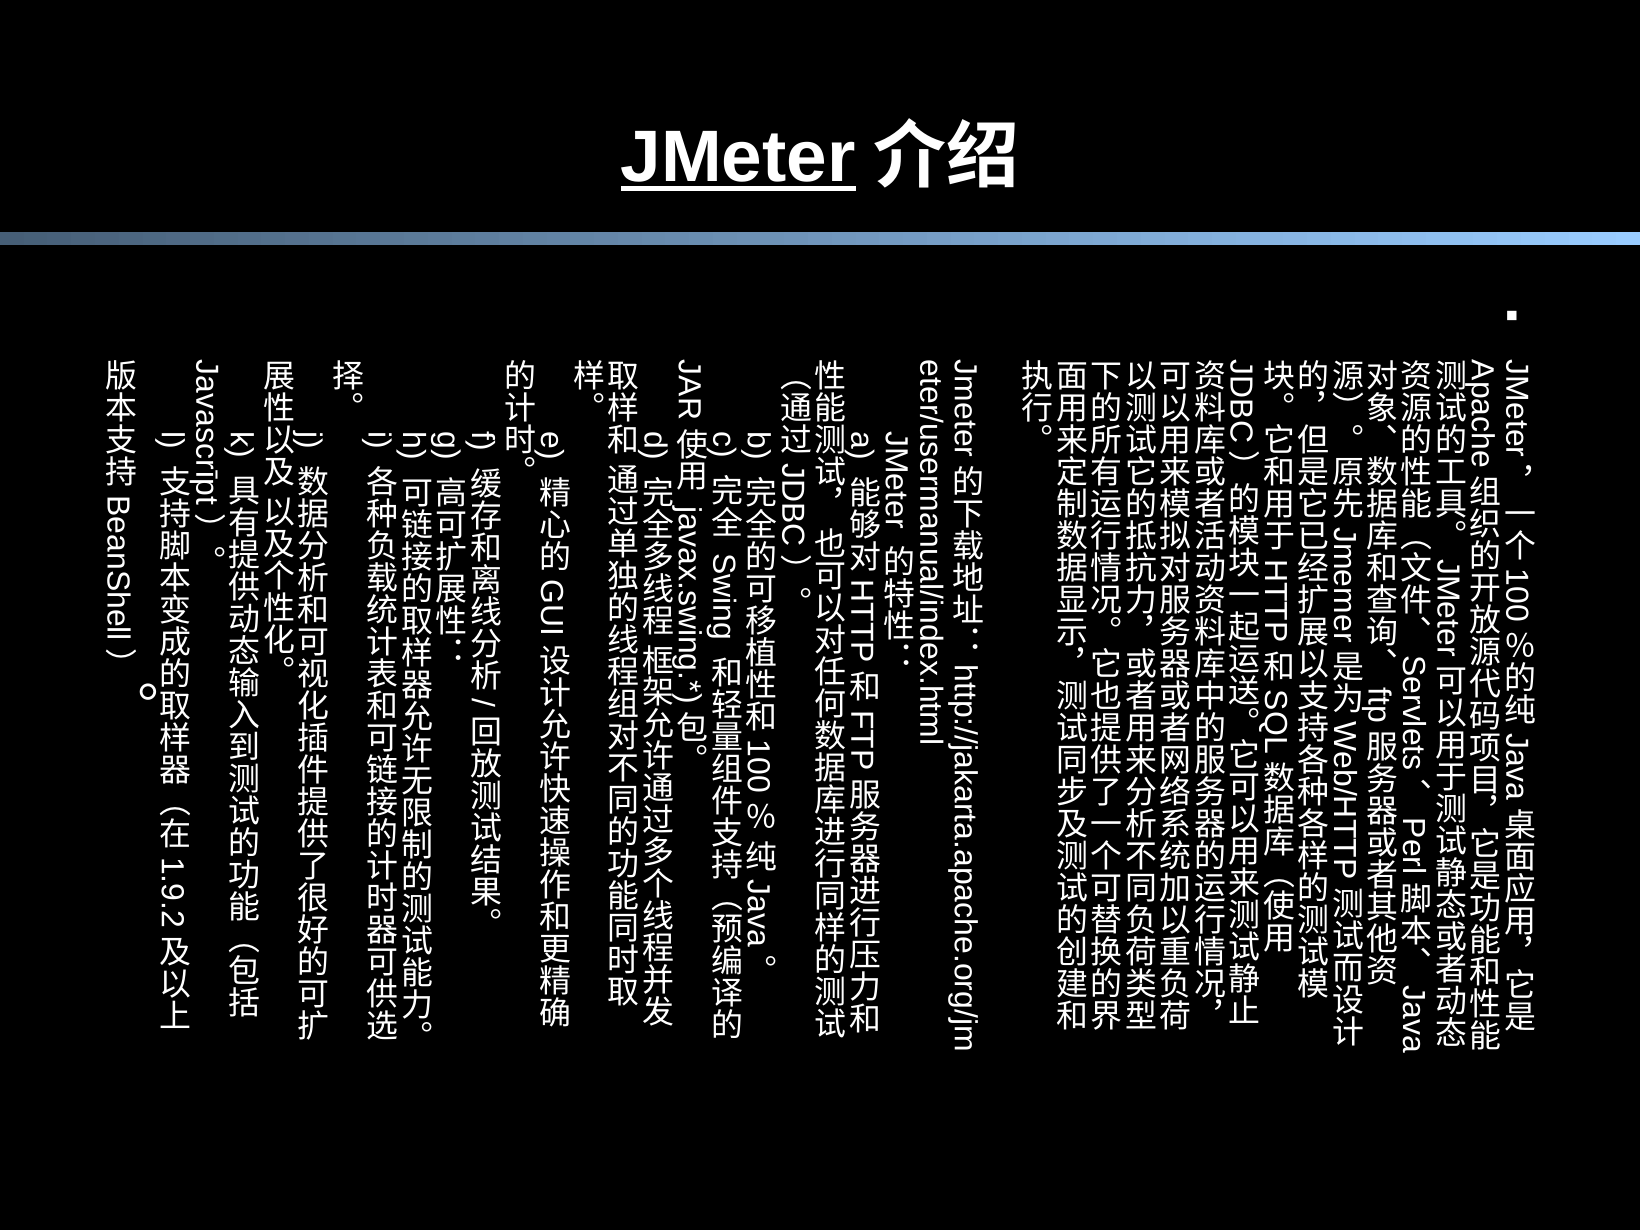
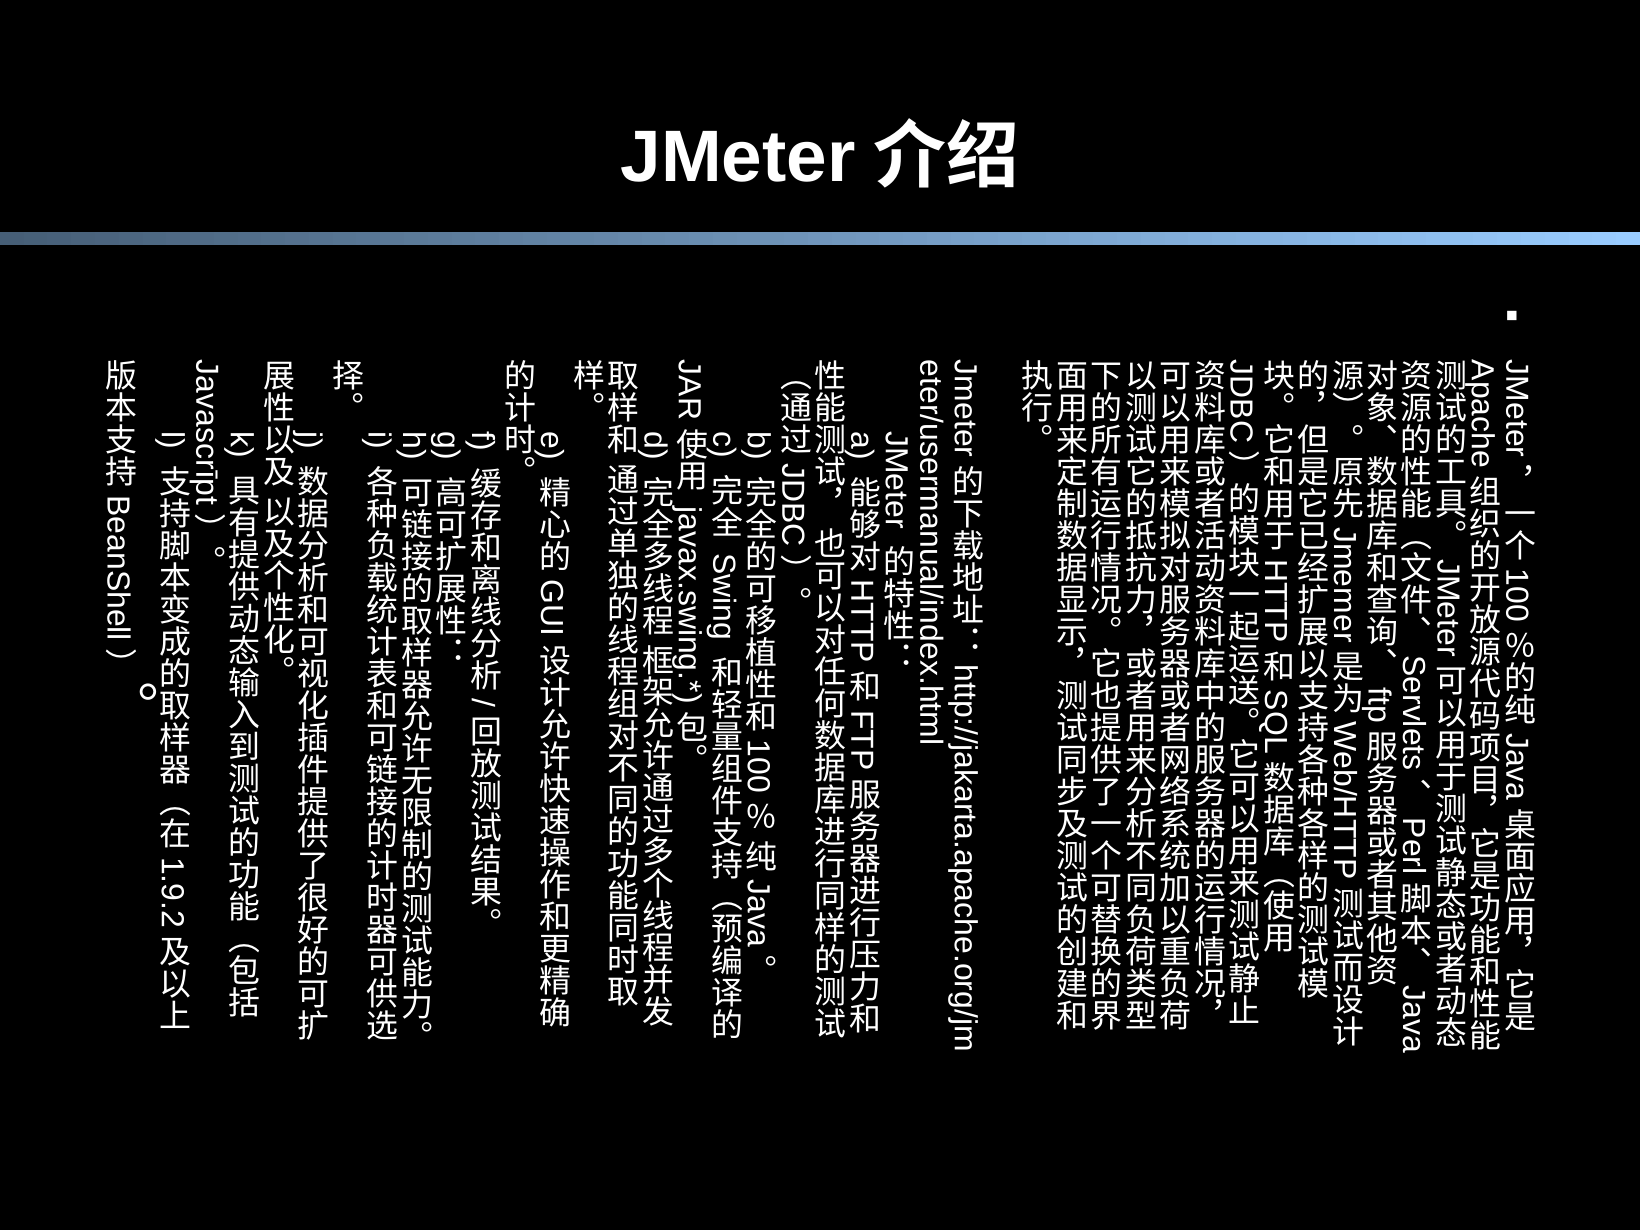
JMeter underline: present -> none
